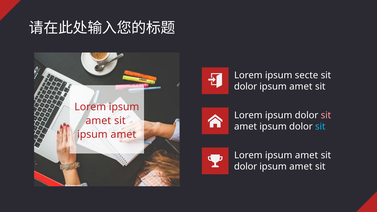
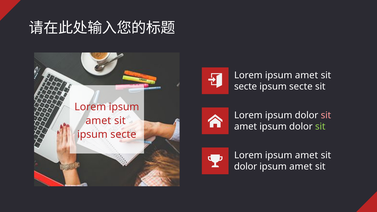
secte at (307, 75): secte -> amet
dolor at (246, 86): dolor -> secte
amet at (301, 86): amet -> secte
sit at (320, 127) colour: light blue -> light green
amet at (123, 135): amet -> secte
